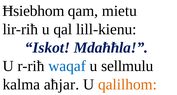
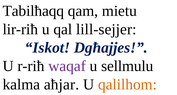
Ħsiebhom: Ħsiebhom -> Tabilħaqq
lill-kienu: lill-kienu -> lill-sejjer
Mdaħħla: Mdaħħla -> Dgħajjes
waqaf colour: blue -> purple
